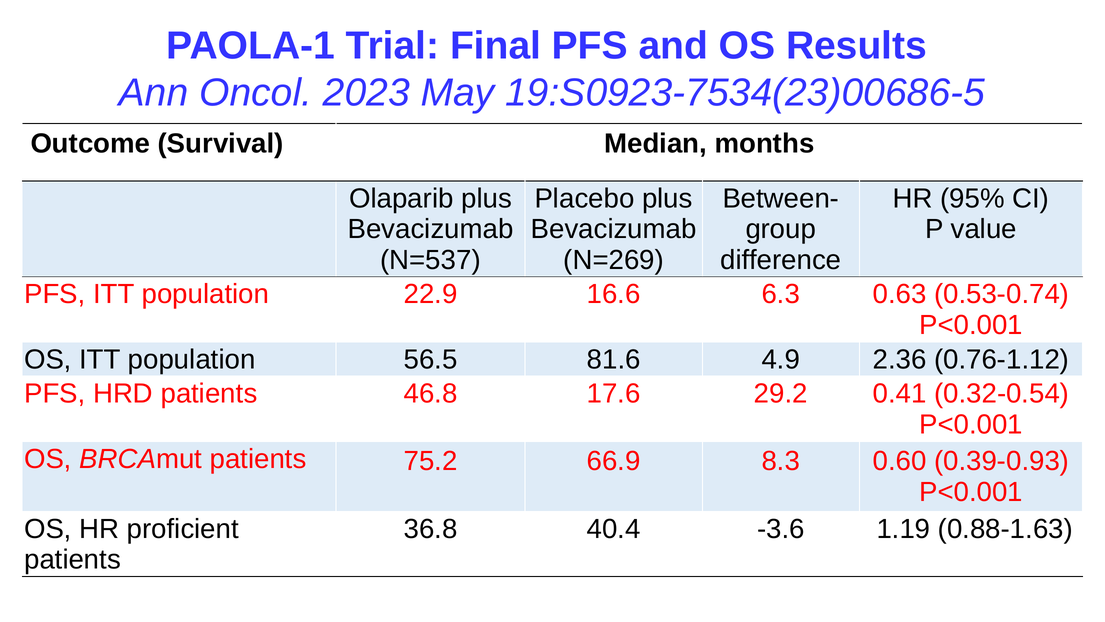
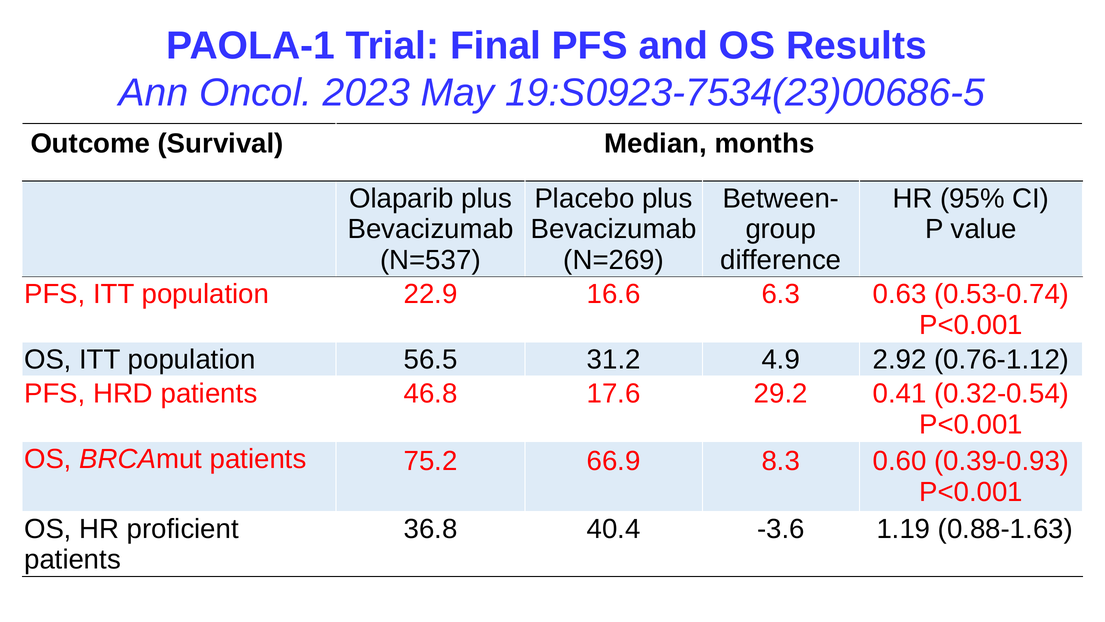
81.6: 81.6 -> 31.2
2.36: 2.36 -> 2.92
